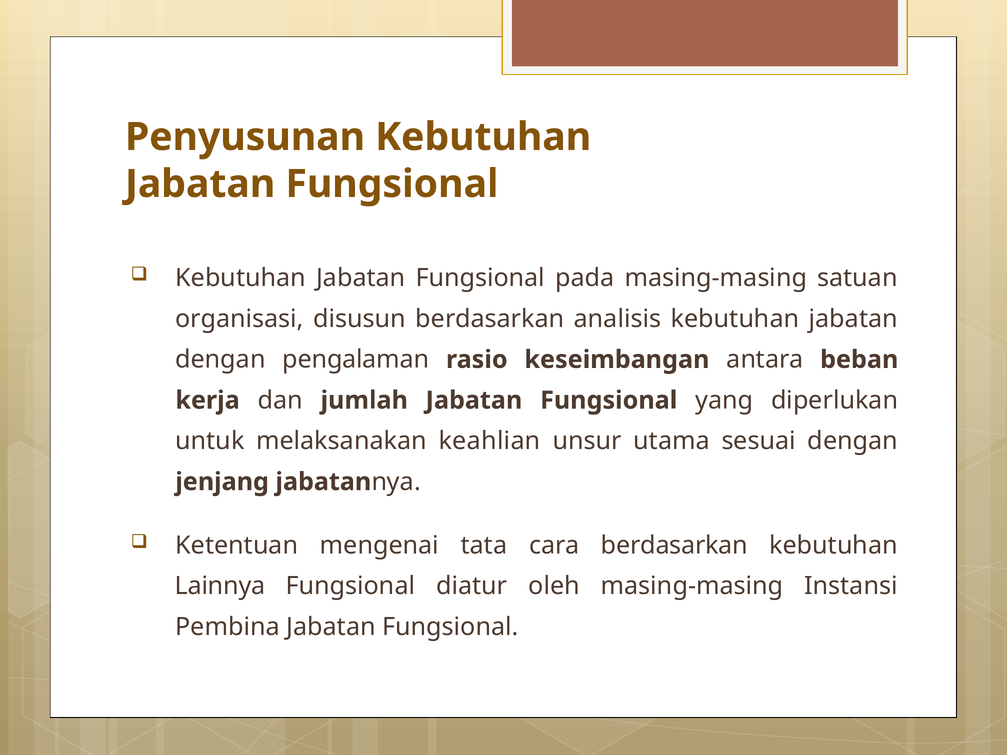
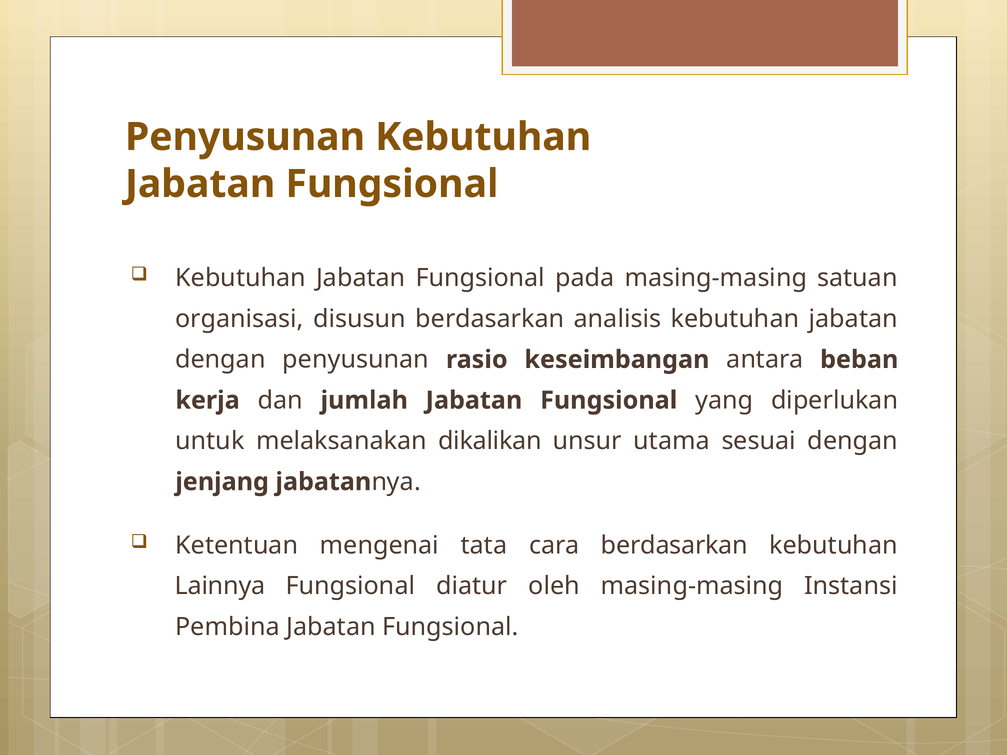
dengan pengalaman: pengalaman -> penyusunan
keahlian: keahlian -> dikalikan
